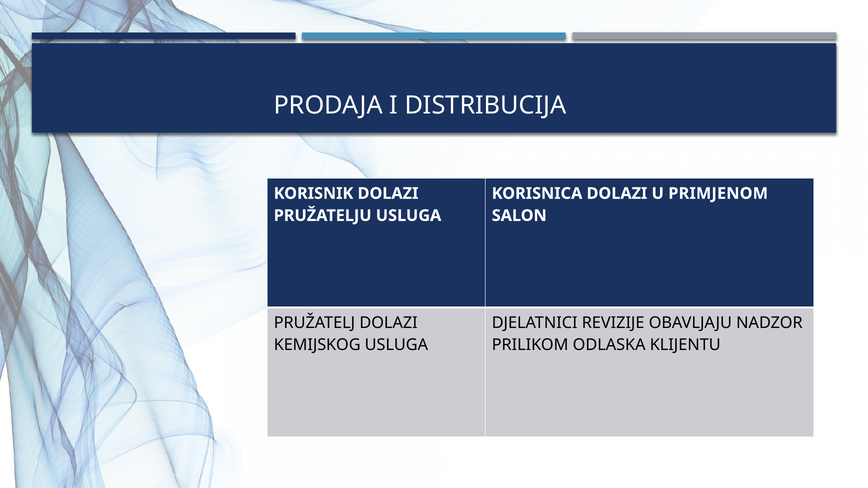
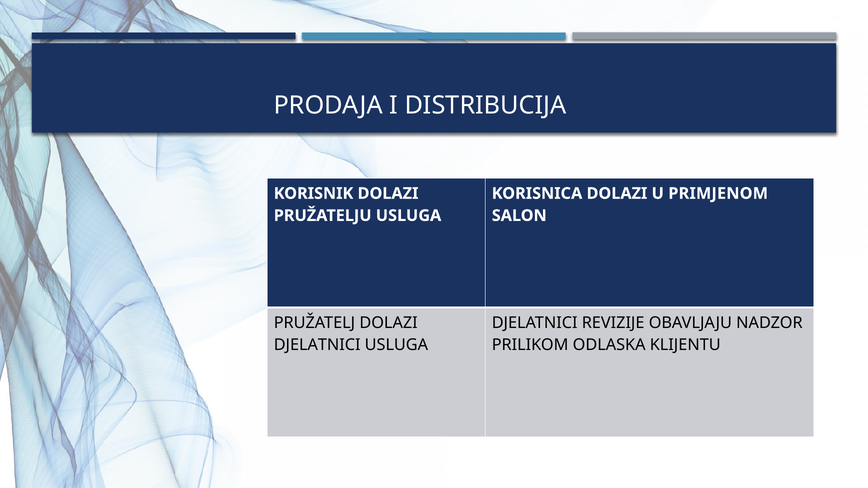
KEMIJSKOG at (317, 345): KEMIJSKOG -> DJELATNICI
